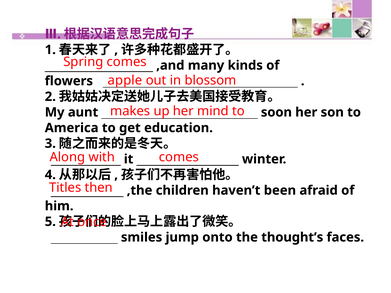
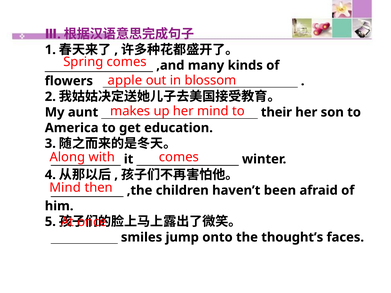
soon: soon -> their
Titles at (65, 188): Titles -> Mind
